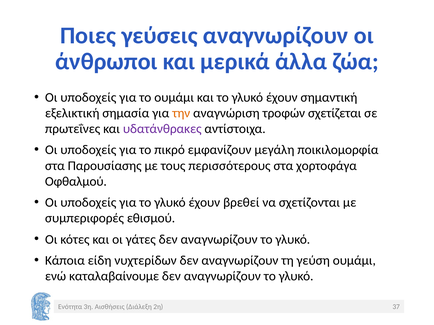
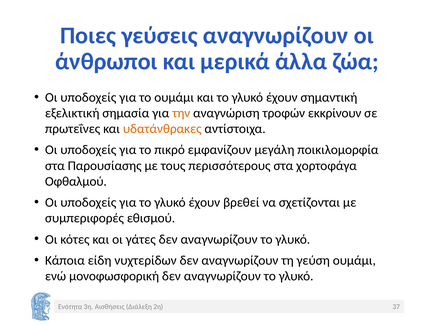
σχετίζεται: σχετίζεται -> εκκρίνουν
υδατάνθρακες colour: purple -> orange
καταλαβαίνουμε: καταλαβαίνουμε -> μονοφωσφορική
